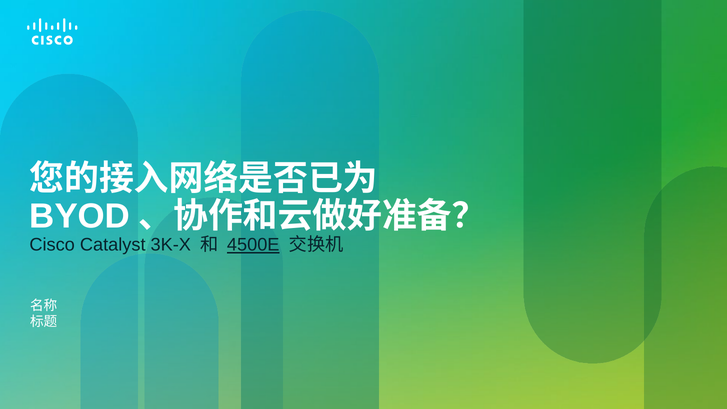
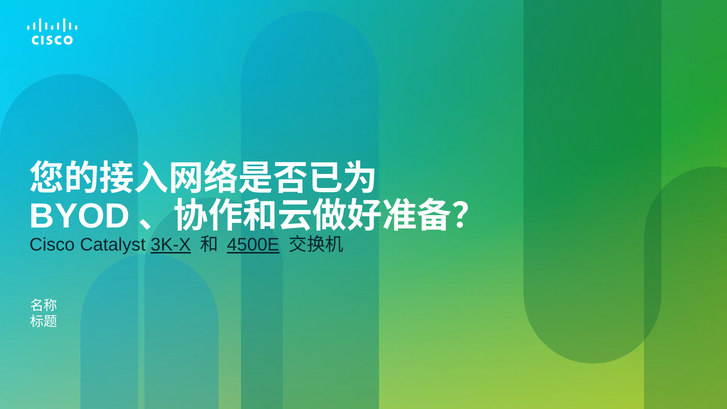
3K-X underline: none -> present
